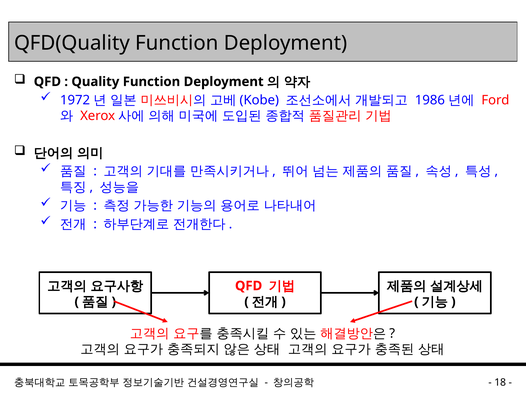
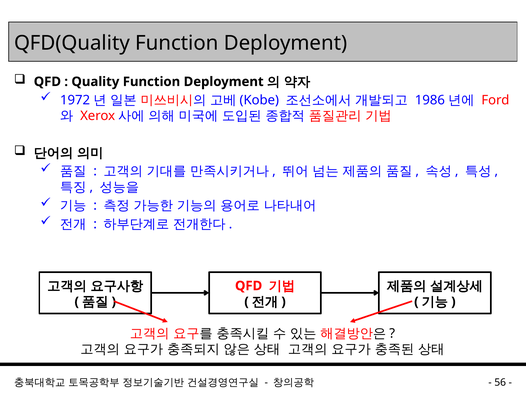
18: 18 -> 56
